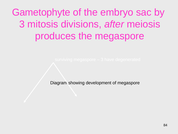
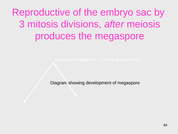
Gametophyte: Gametophyte -> Reproductive
